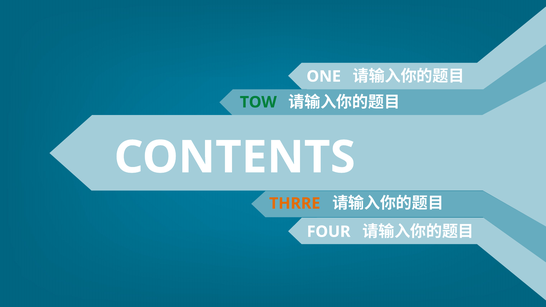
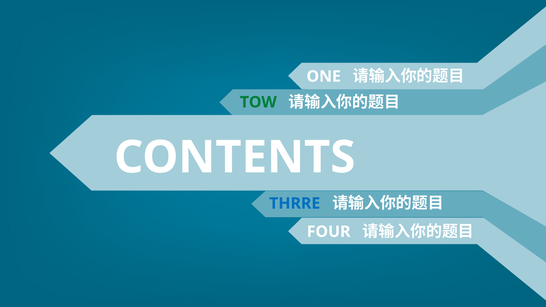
THRRE colour: orange -> blue
